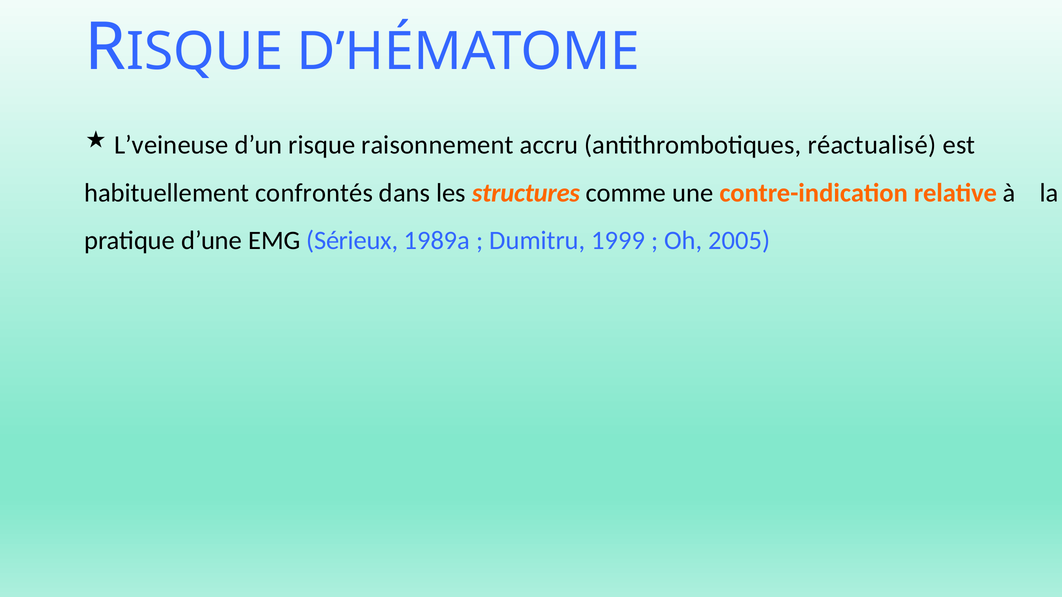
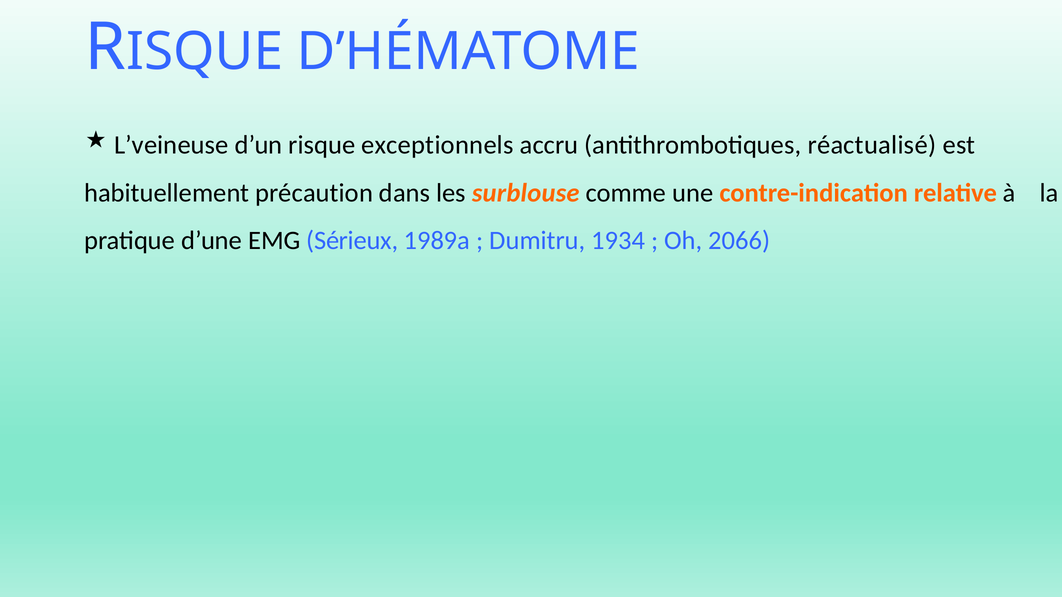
raisonnement: raisonnement -> exceptionnels
confrontés: confrontés -> précaution
structures: structures -> surblouse
1999: 1999 -> 1934
2005: 2005 -> 2066
